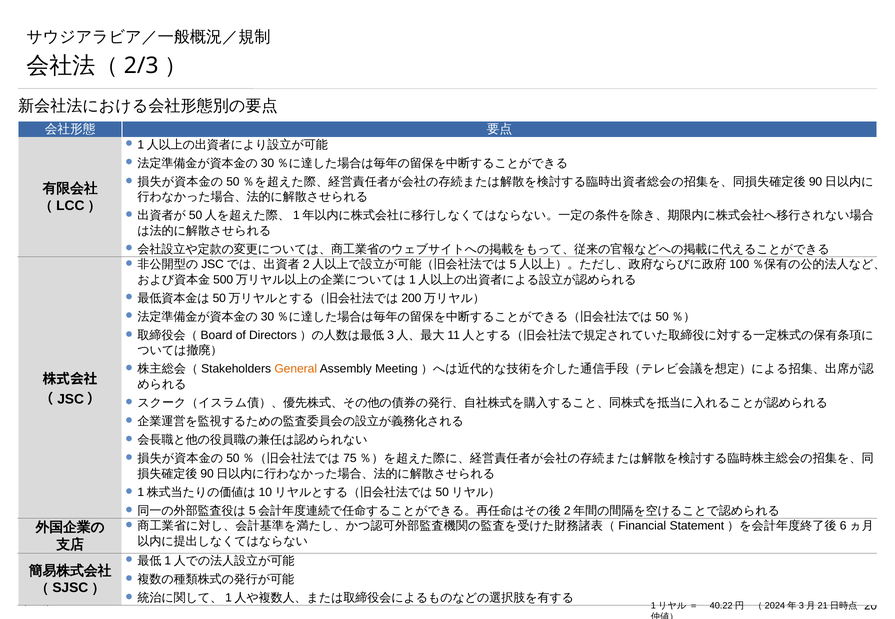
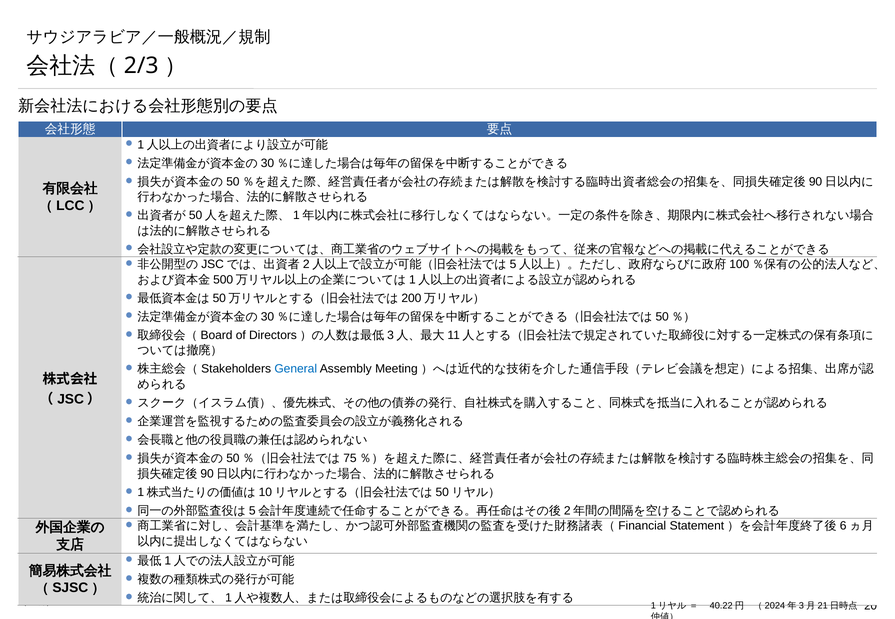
General colour: orange -> blue
